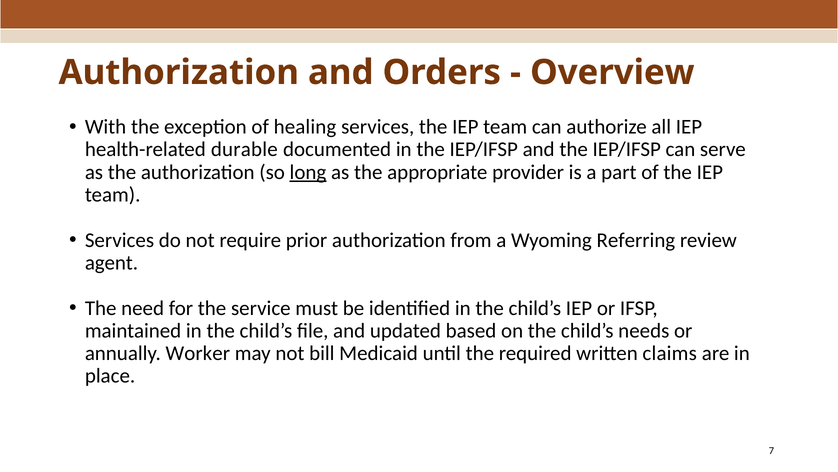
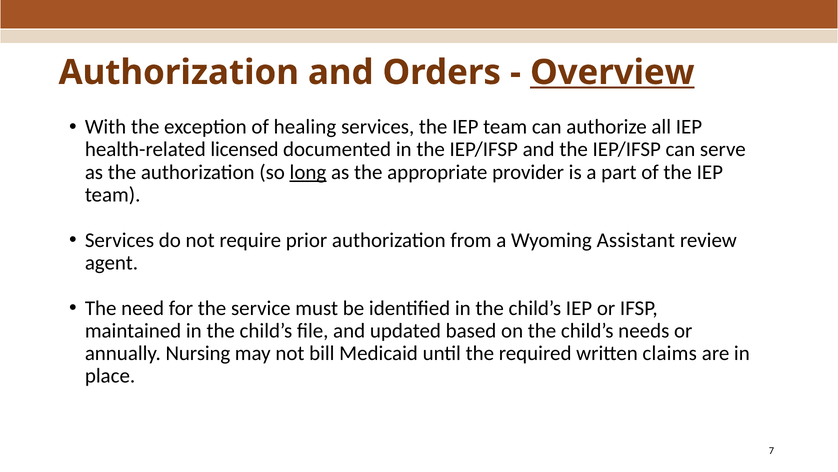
Overview underline: none -> present
durable: durable -> licensed
Referring: Referring -> Assistant
Worker: Worker -> Nursing
